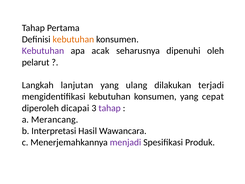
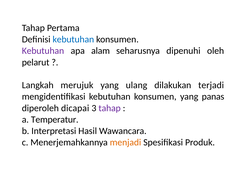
kebutuhan at (73, 39) colour: orange -> blue
acak: acak -> alam
lanjutan: lanjutan -> merujuk
cepat: cepat -> panas
Merancang: Merancang -> Temperatur
menjadi colour: purple -> orange
